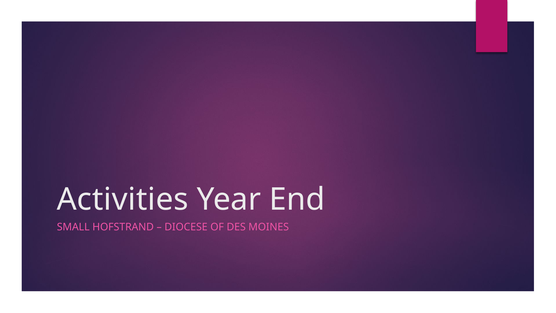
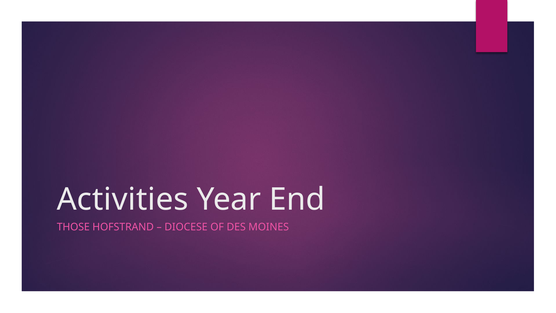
SMALL: SMALL -> THOSE
